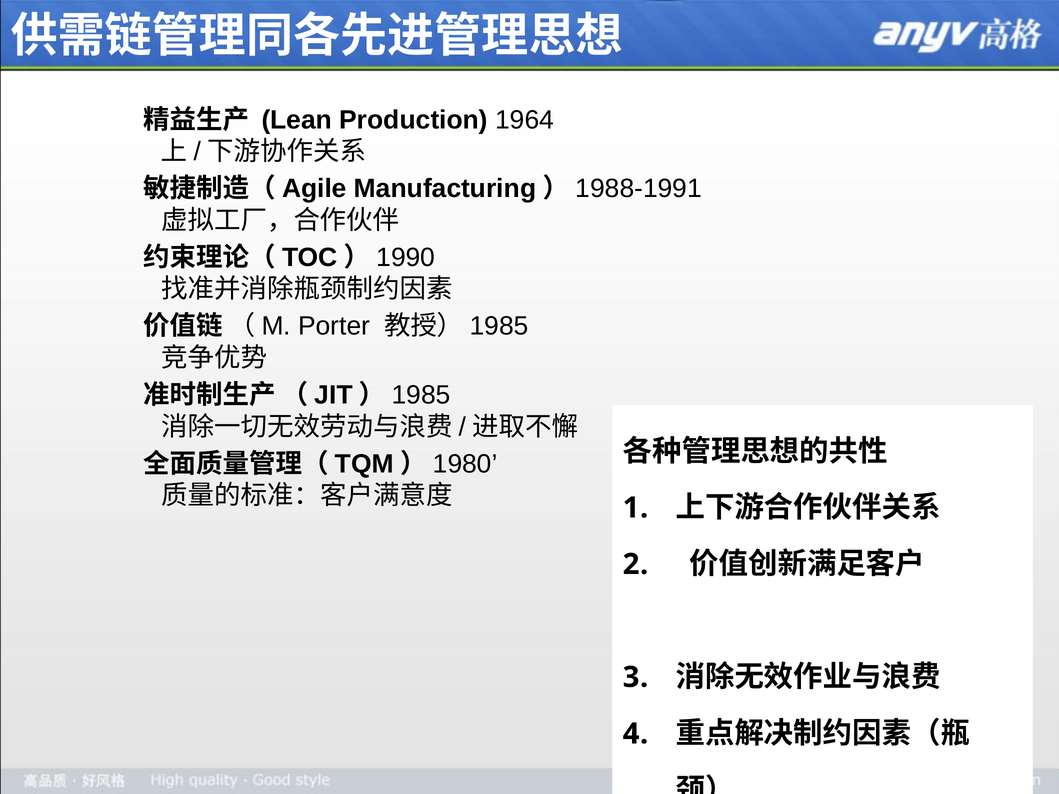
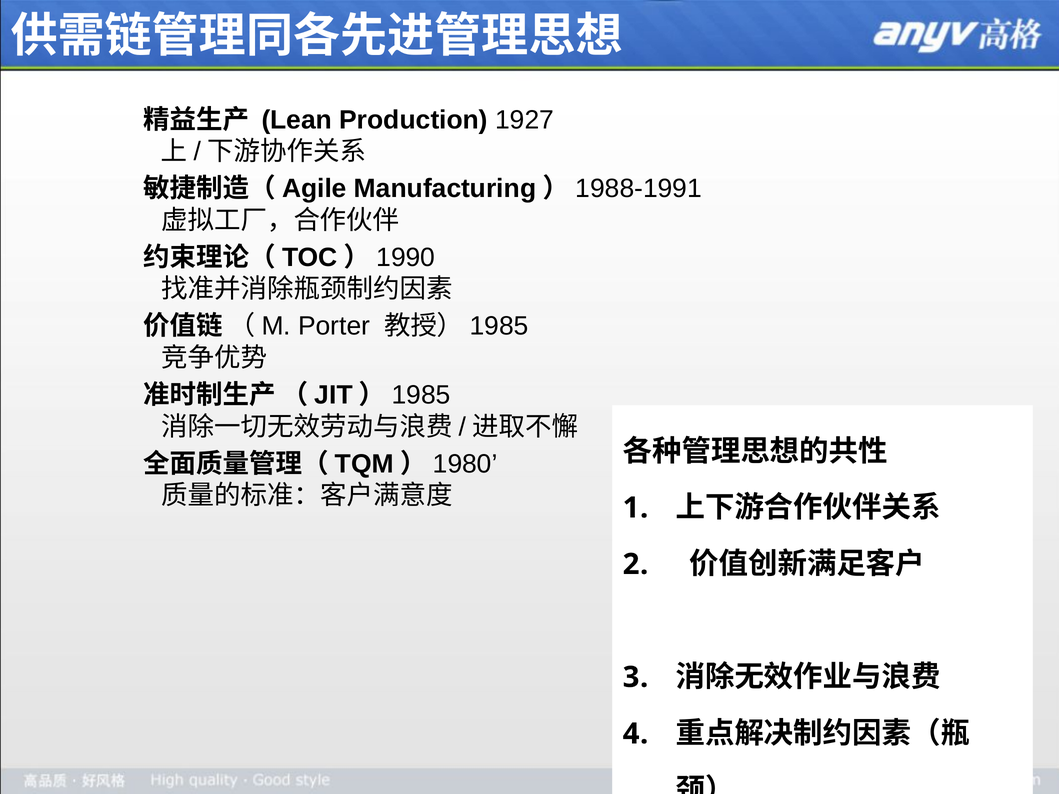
1964: 1964 -> 1927
